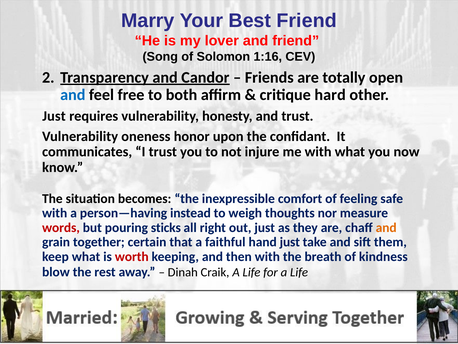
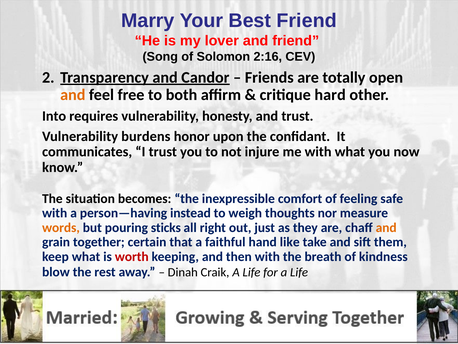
1:16: 1:16 -> 2:16
and at (73, 95) colour: blue -> orange
Just at (54, 116): Just -> Into
oneness: oneness -> burdens
words colour: red -> orange
hand just: just -> like
